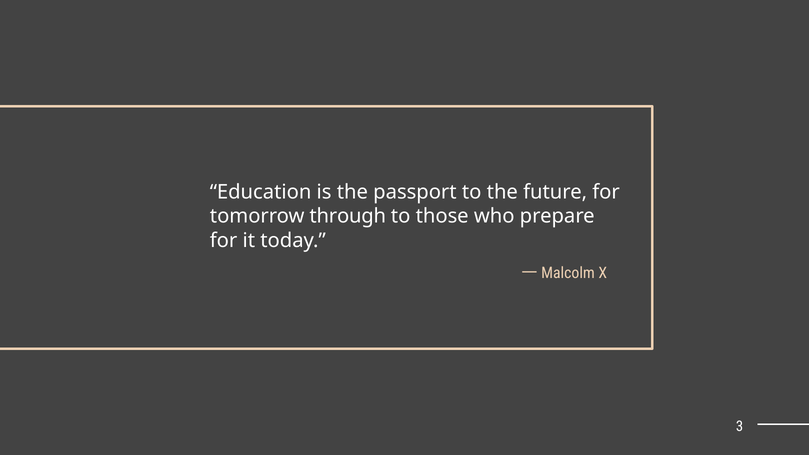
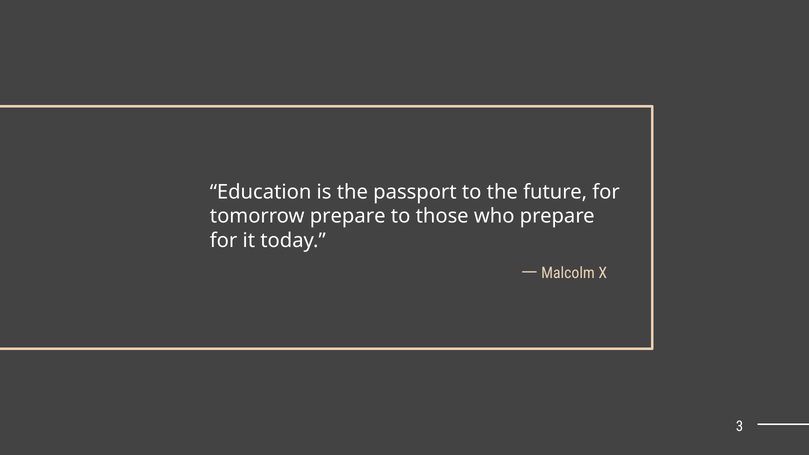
tomorrow through: through -> prepare
